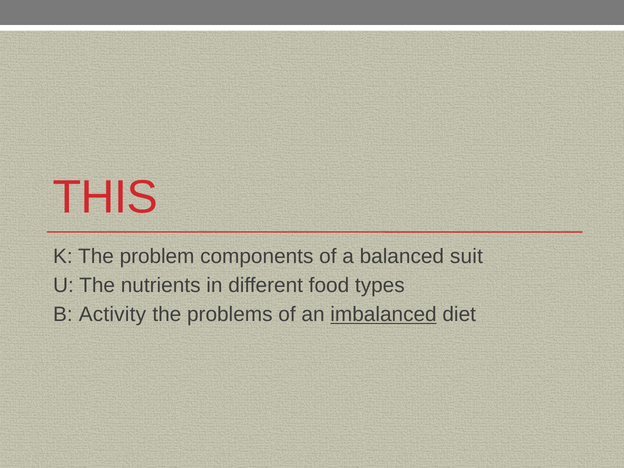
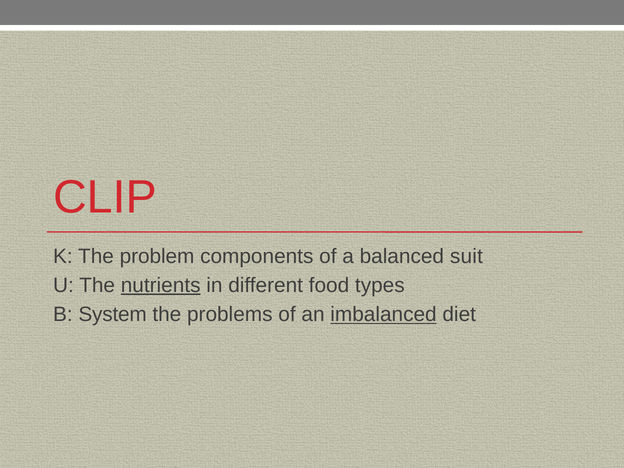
THIS: THIS -> CLIP
nutrients underline: none -> present
Activity: Activity -> System
